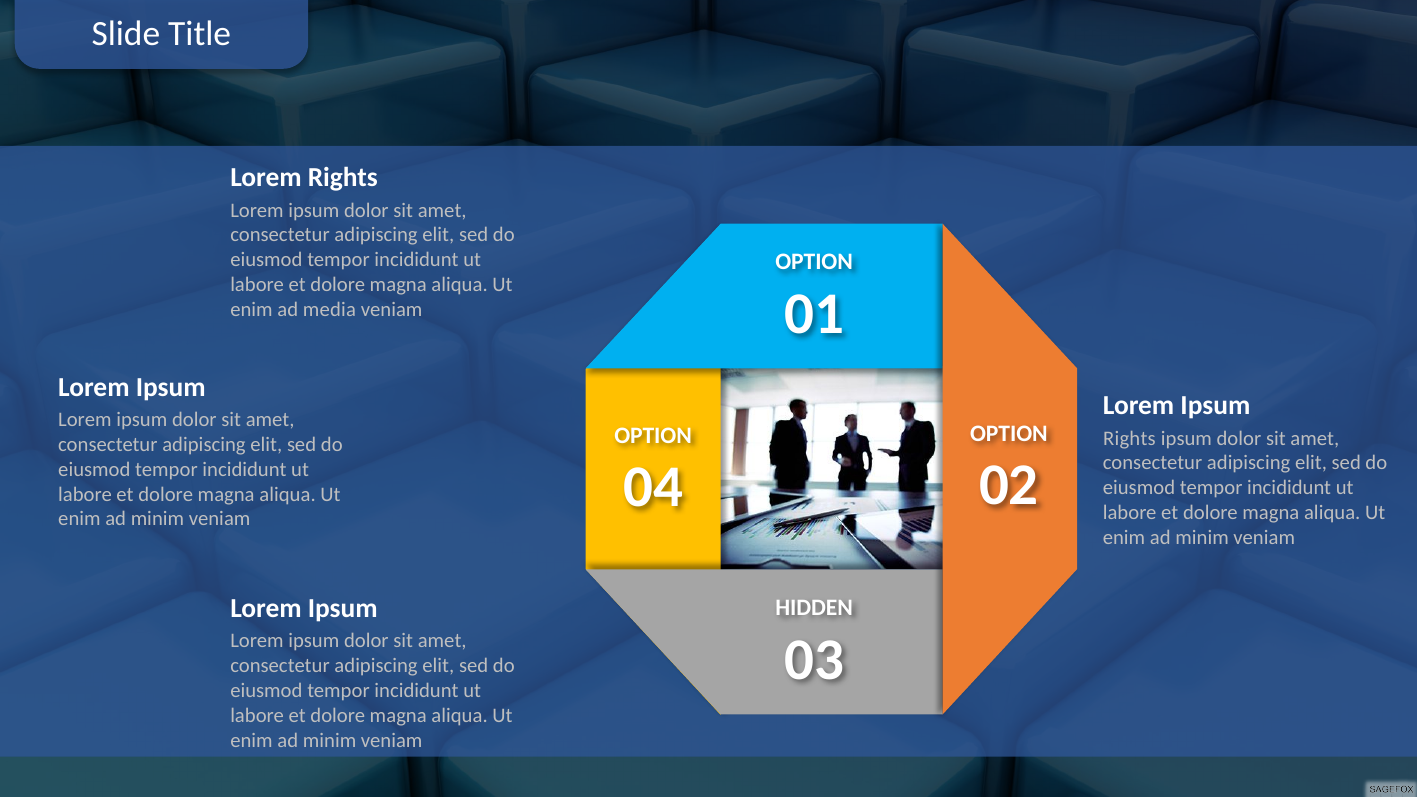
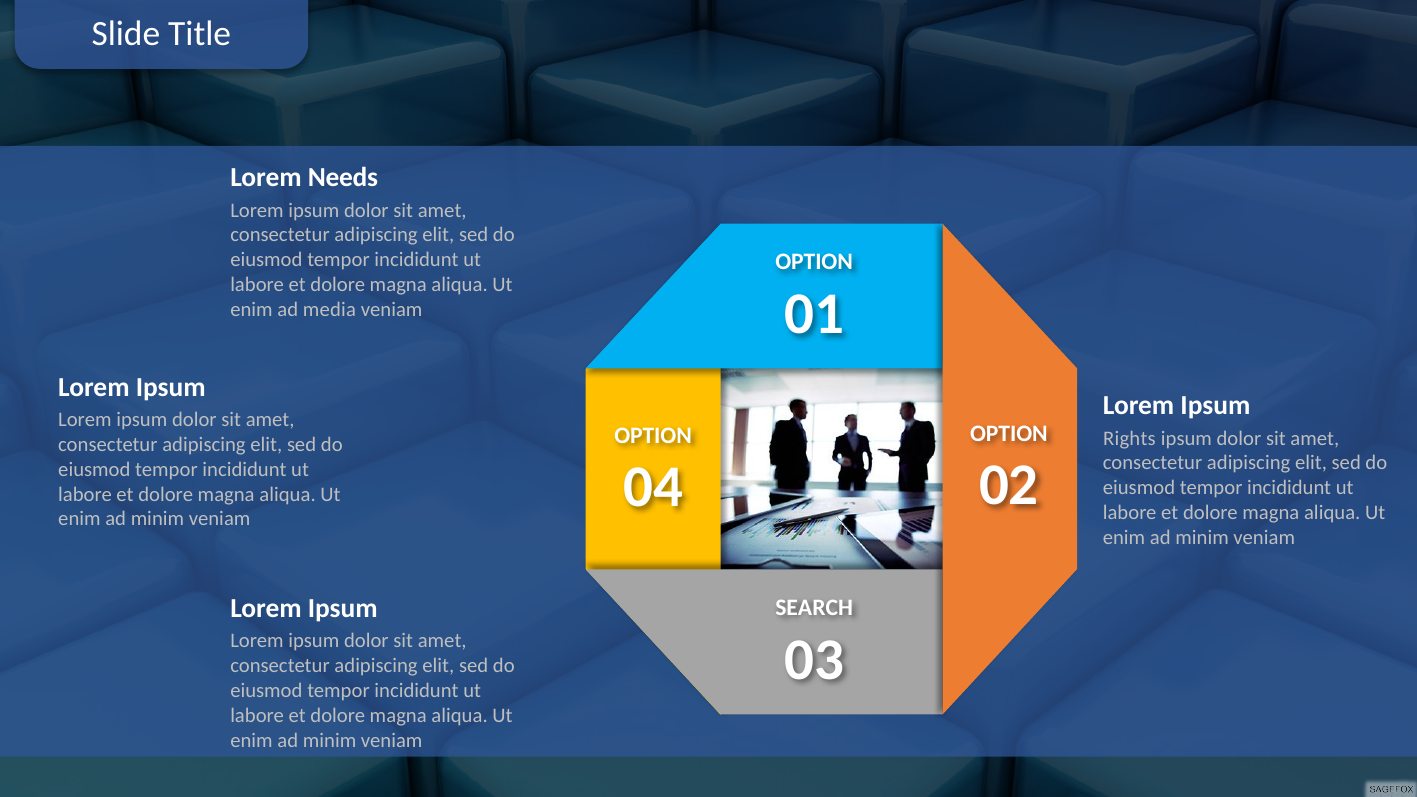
Lorem Rights: Rights -> Needs
HIDDEN: HIDDEN -> SEARCH
